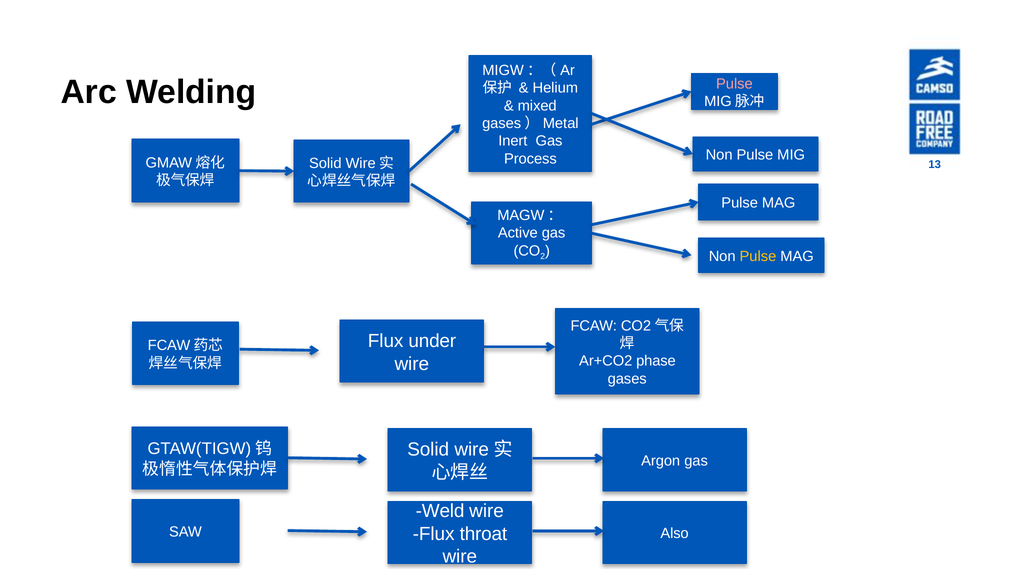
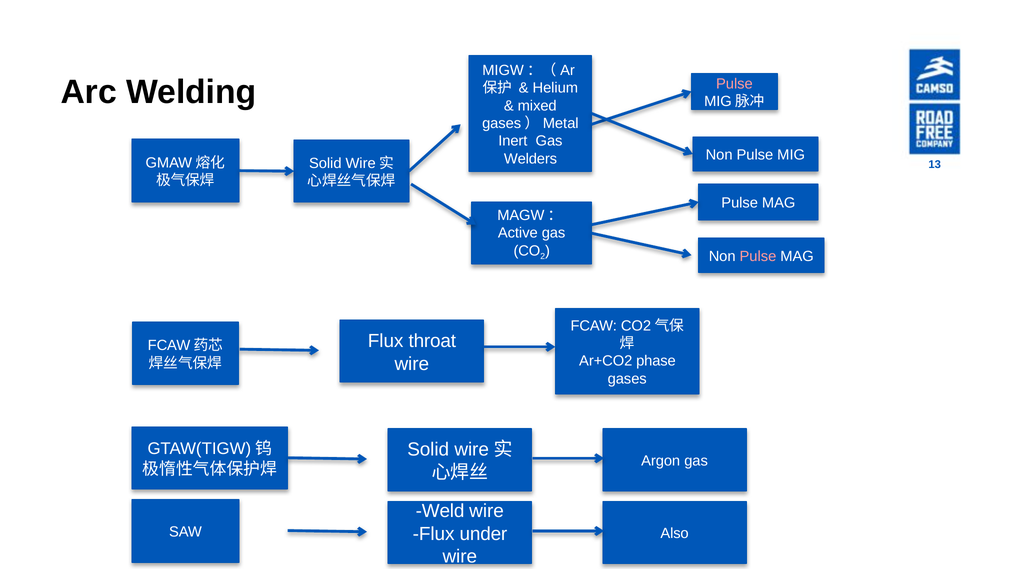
Process: Process -> Welders
Pulse at (758, 256) colour: yellow -> pink
under: under -> throat
throat: throat -> under
